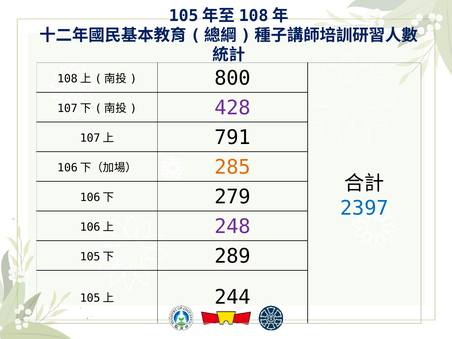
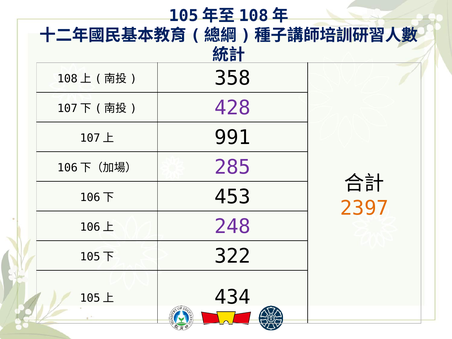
800: 800 -> 358
791: 791 -> 991
285 colour: orange -> purple
279: 279 -> 453
2397 colour: blue -> orange
289: 289 -> 322
244: 244 -> 434
